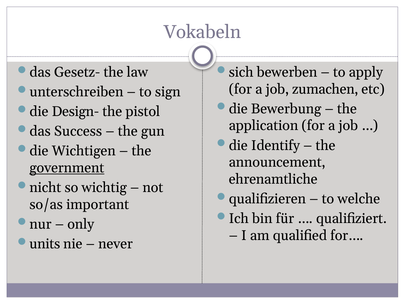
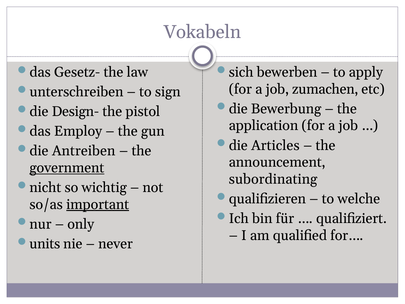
Success: Success -> Employ
Identify: Identify -> Articles
Wichtigen: Wichtigen -> Antreiben
ehrenamtliche: ehrenamtliche -> subordinating
important underline: none -> present
